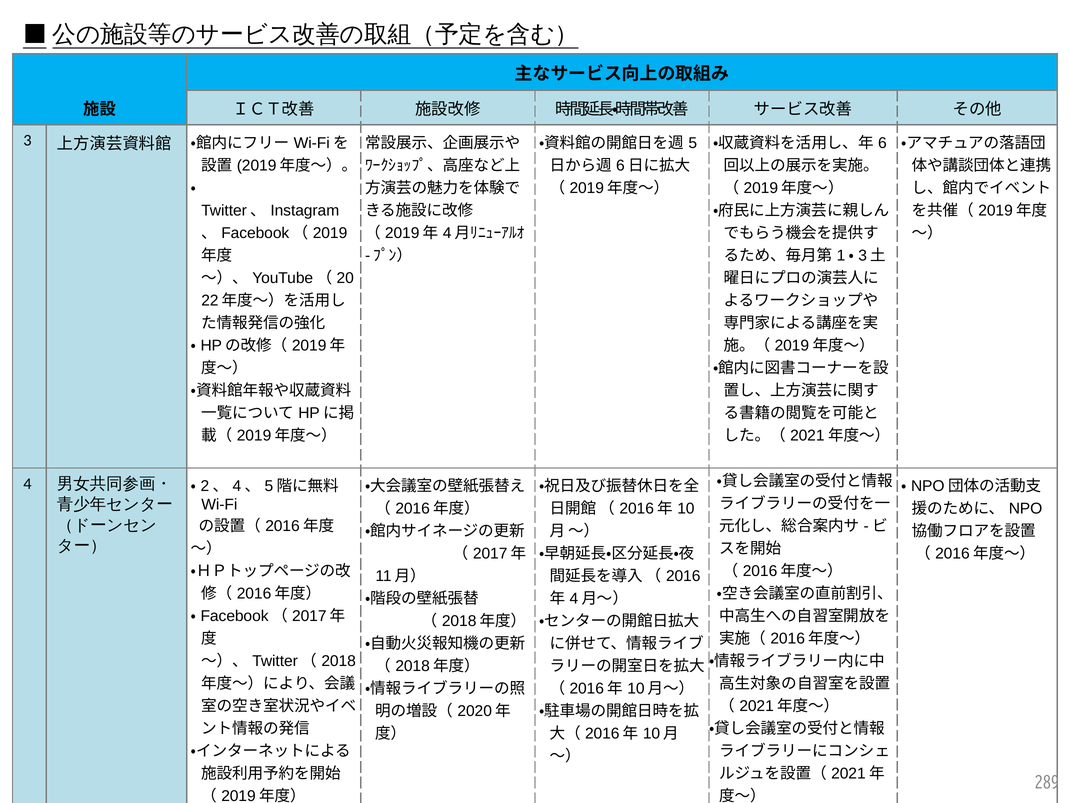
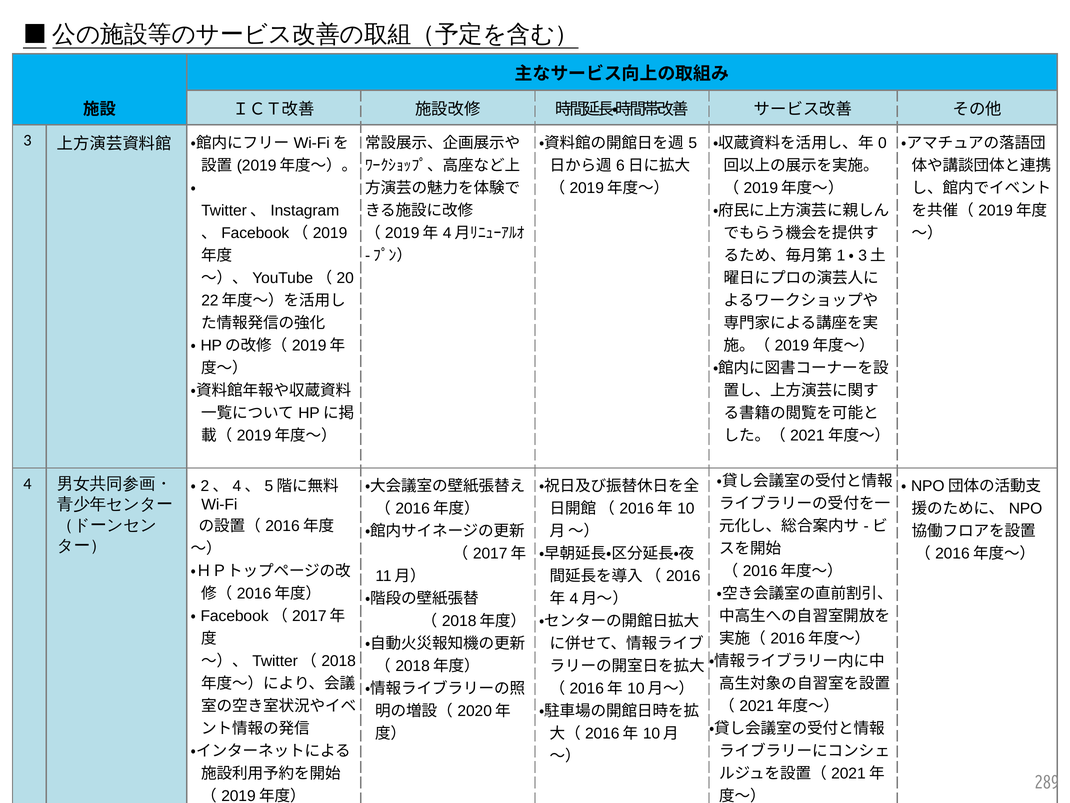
6: 6 -> 0
